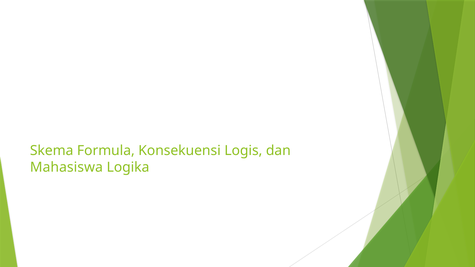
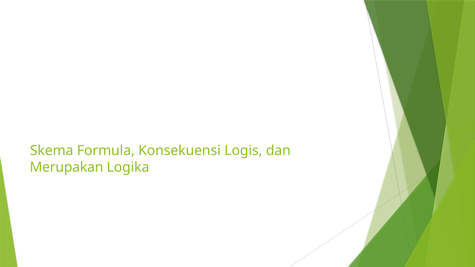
Mahasiswa: Mahasiswa -> Merupakan
